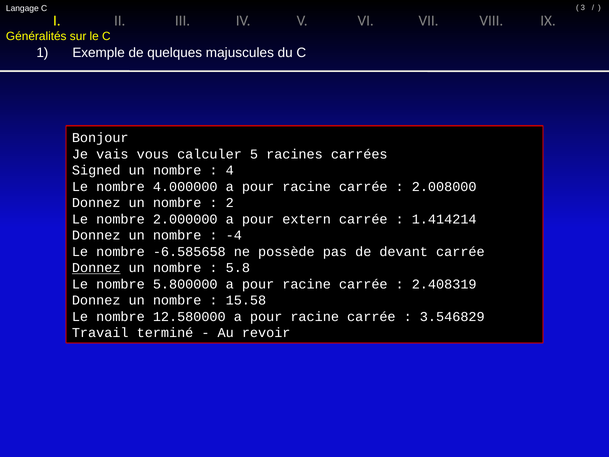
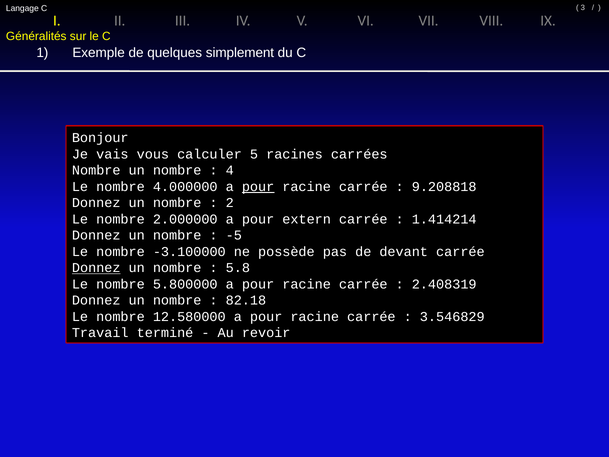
majuscules: majuscules -> simplement
Signed at (96, 170): Signed -> Nombre
pour at (258, 187) underline: none -> present
2.008000: 2.008000 -> 9.208818
-4: -4 -> -5
-6.585658: -6.585658 -> -3.100000
15.58: 15.58 -> 82.18
